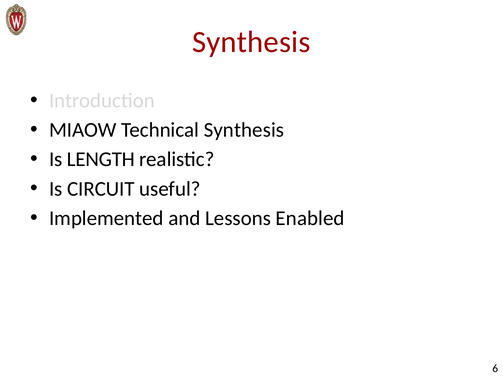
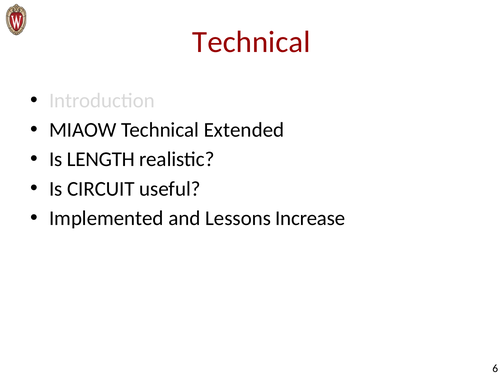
Synthesis at (251, 42): Synthesis -> Technical
Technical Synthesis: Synthesis -> Extended
Enabled: Enabled -> Increase
